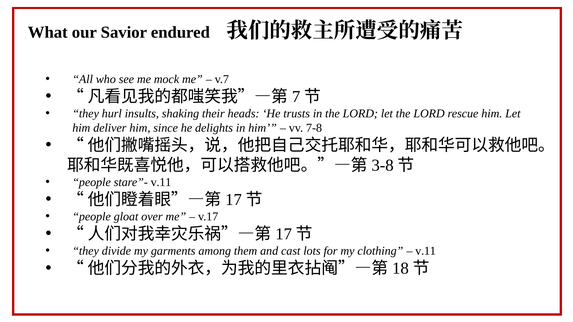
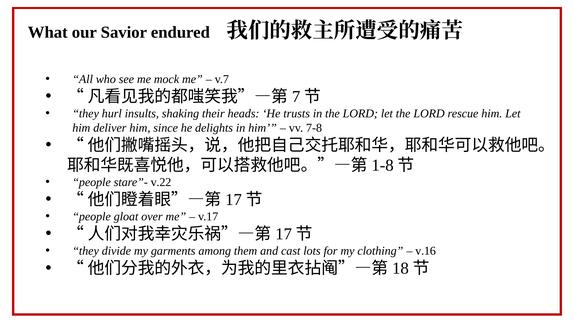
3-8: 3-8 -> 1-8
stare”- v.11: v.11 -> v.22
v.11 at (426, 251): v.11 -> v.16
